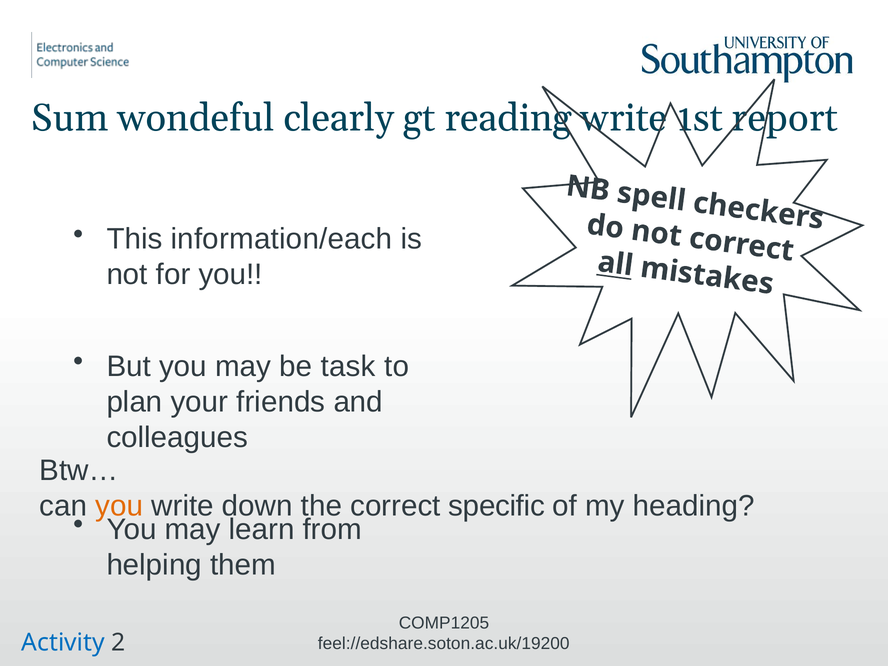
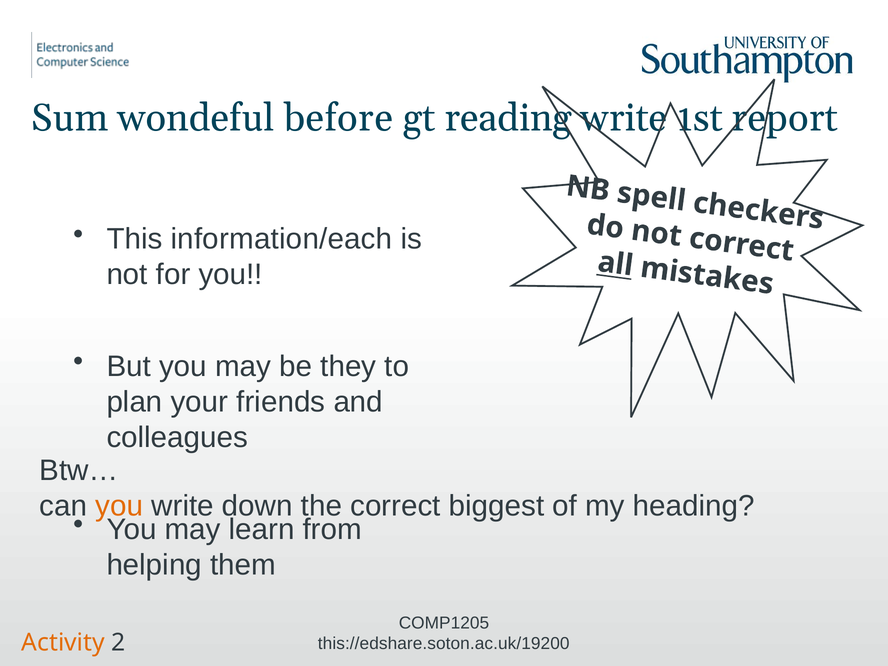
clearly: clearly -> before
task: task -> they
specific: specific -> biggest
Activity colour: blue -> orange
feel://edshare.soton.ac.uk/19200: feel://edshare.soton.ac.uk/19200 -> this://edshare.soton.ac.uk/19200
